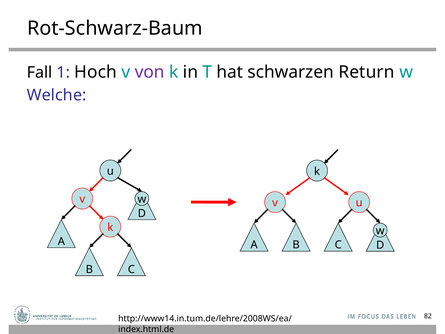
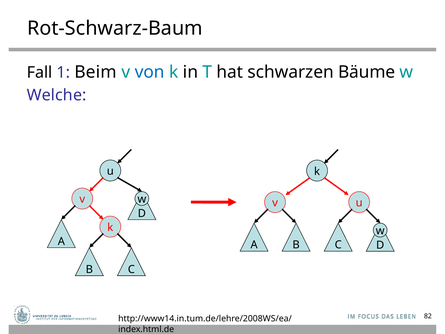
Hoch: Hoch -> Beim
von colour: purple -> blue
Return: Return -> Bäume
